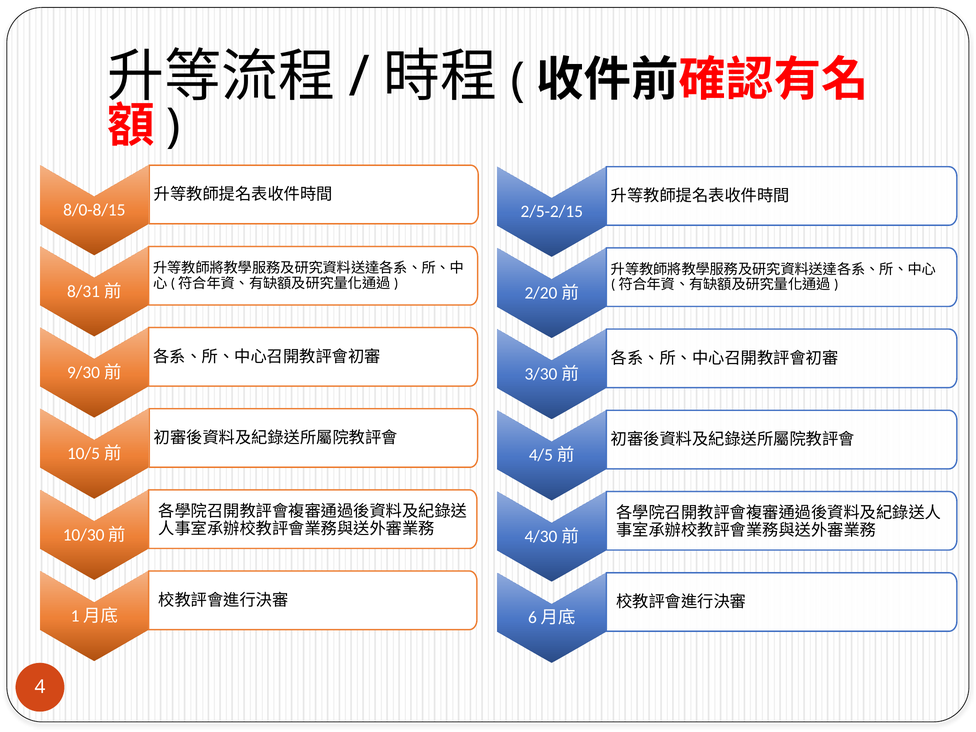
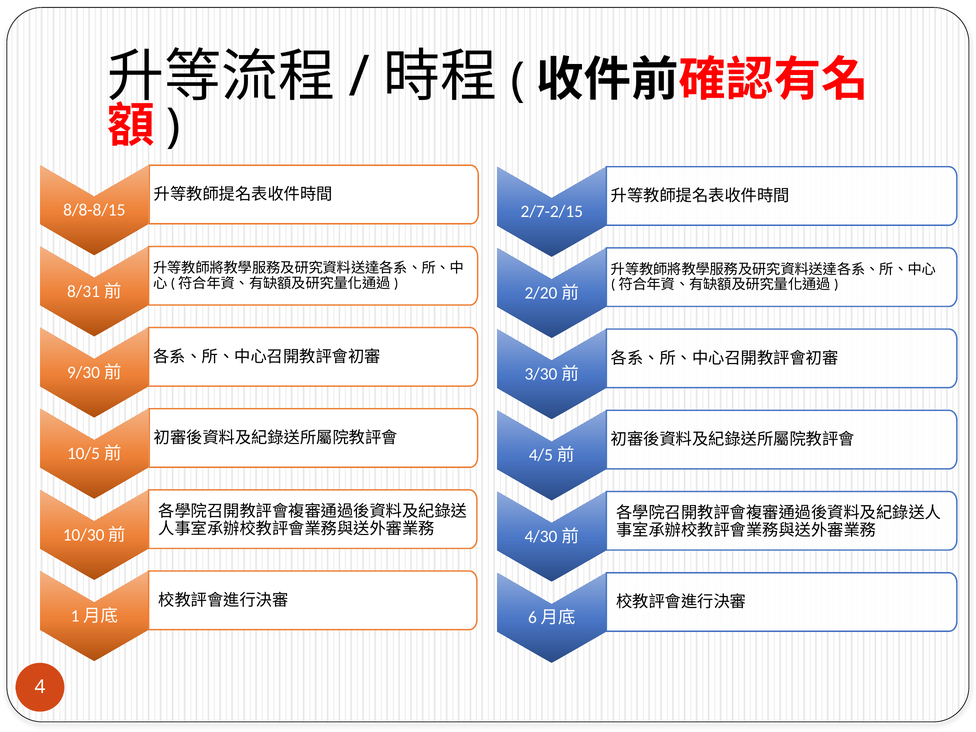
8/0-8/15: 8/0-8/15 -> 8/8-8/15
2/5-2/15: 2/5-2/15 -> 2/7-2/15
